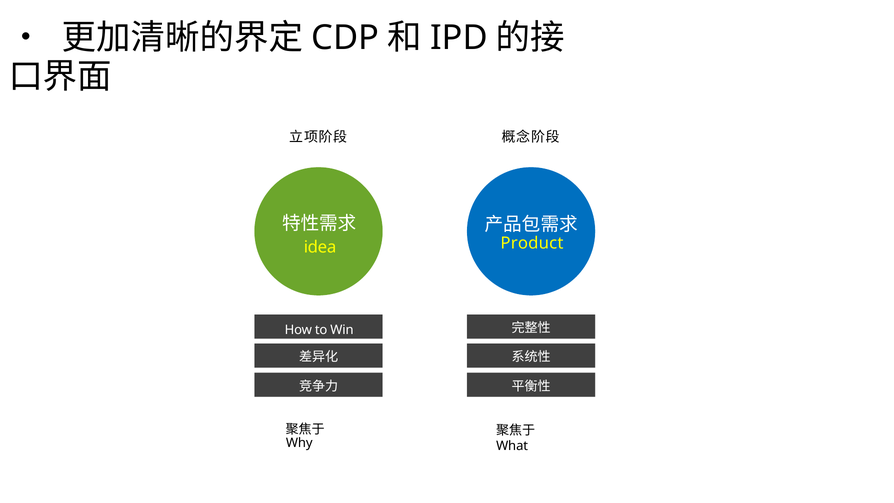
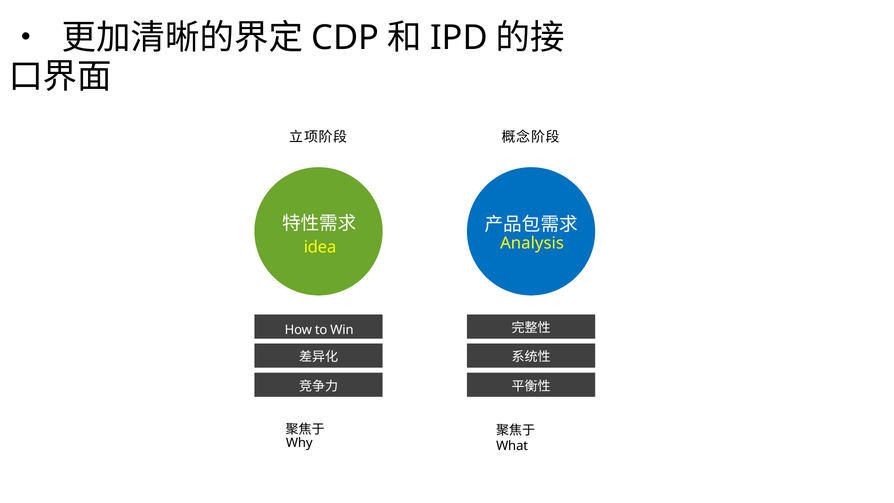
Product: Product -> Analysis
